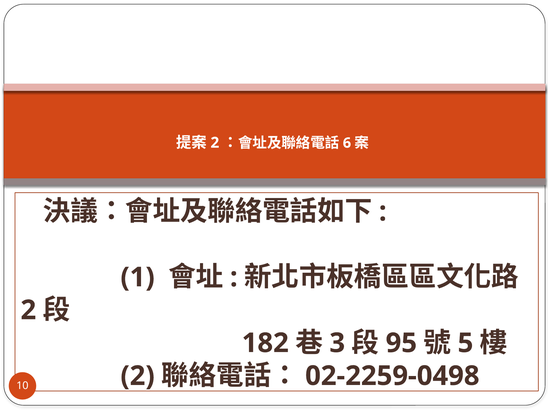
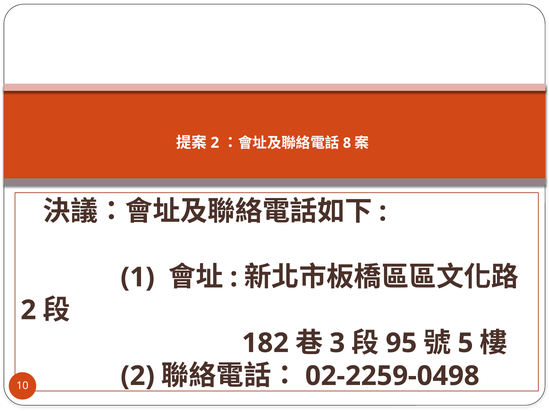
6: 6 -> 8
